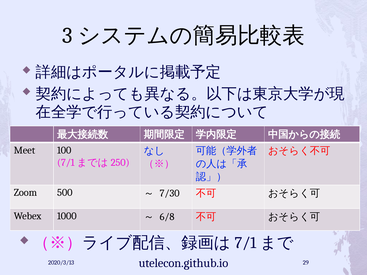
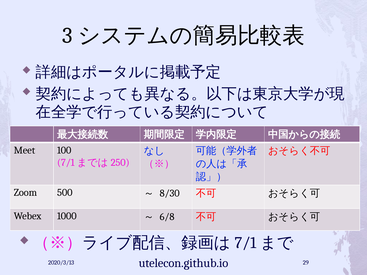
7/30: 7/30 -> 8/30
